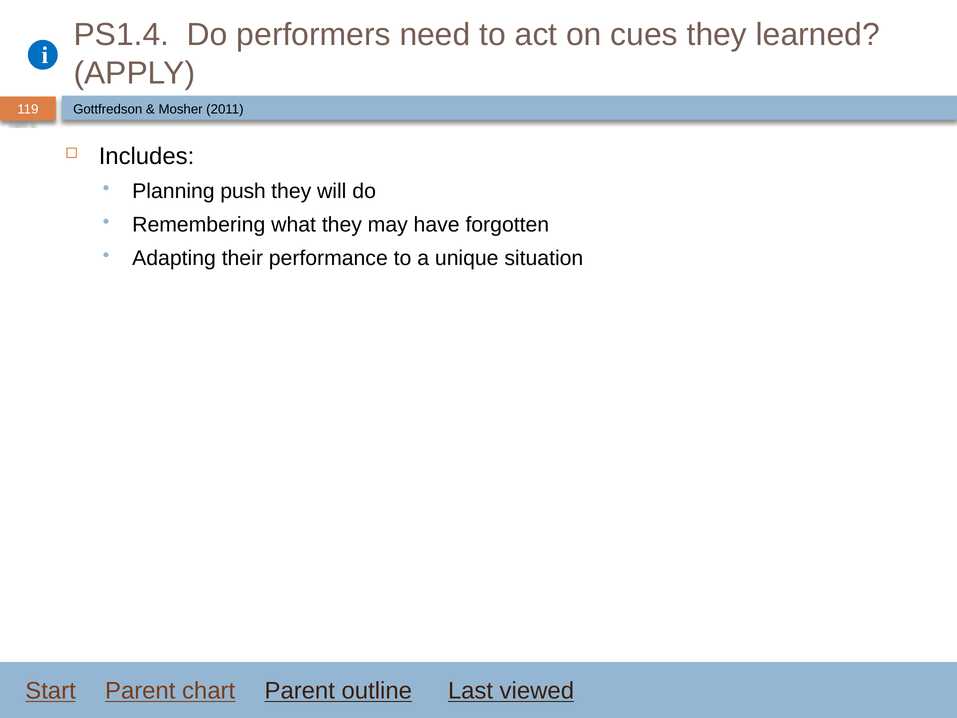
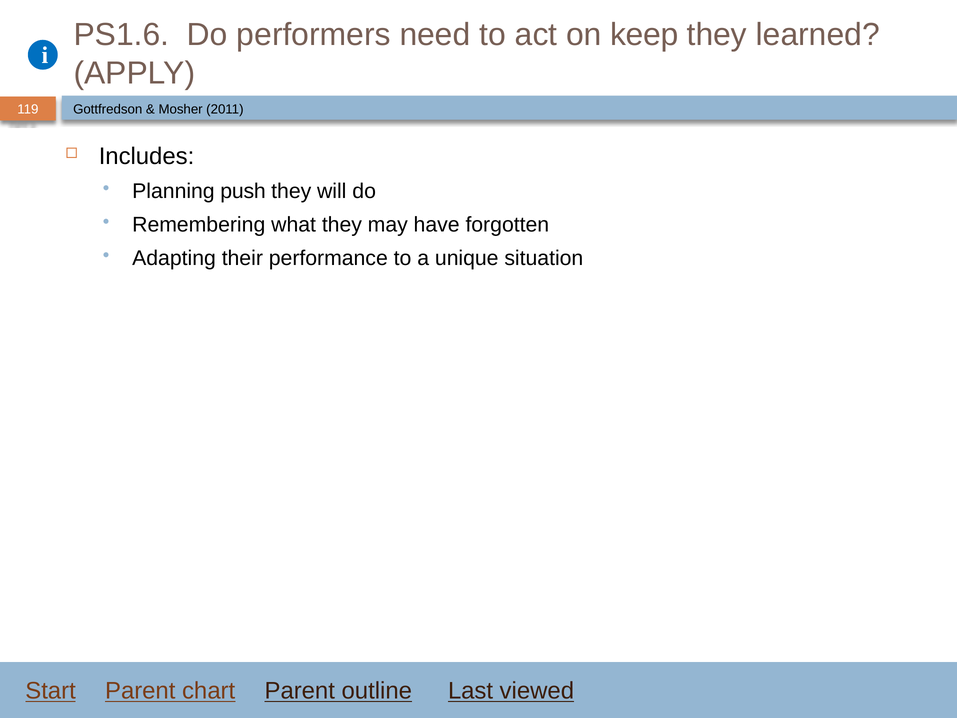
PS1.4: PS1.4 -> PS1.6
cues: cues -> keep
